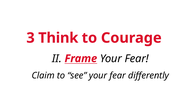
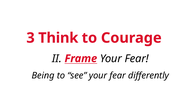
Claim: Claim -> Being
